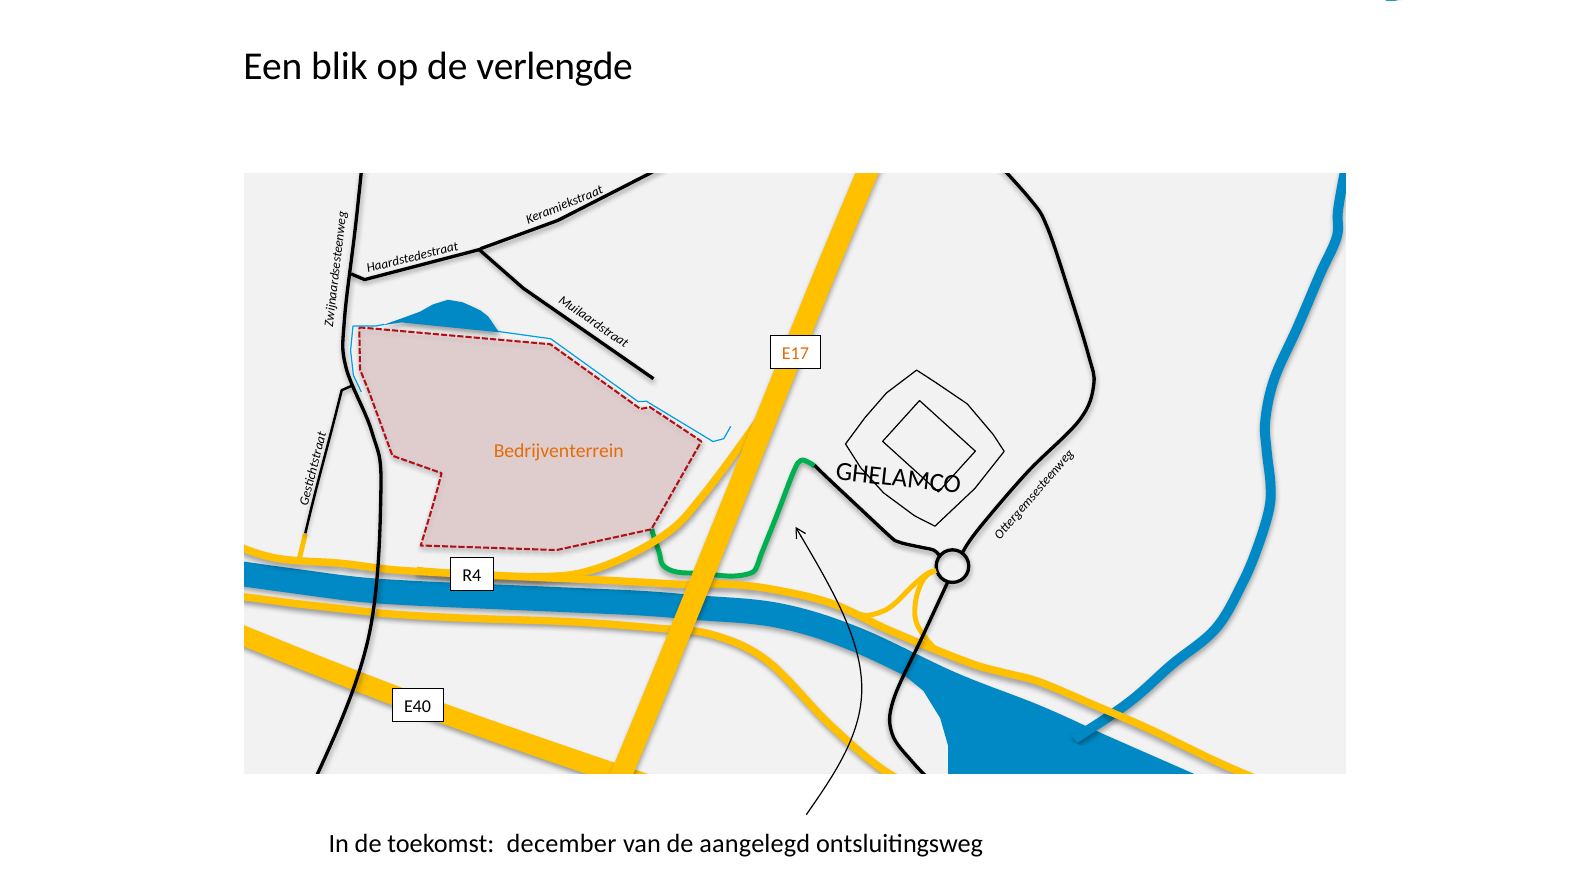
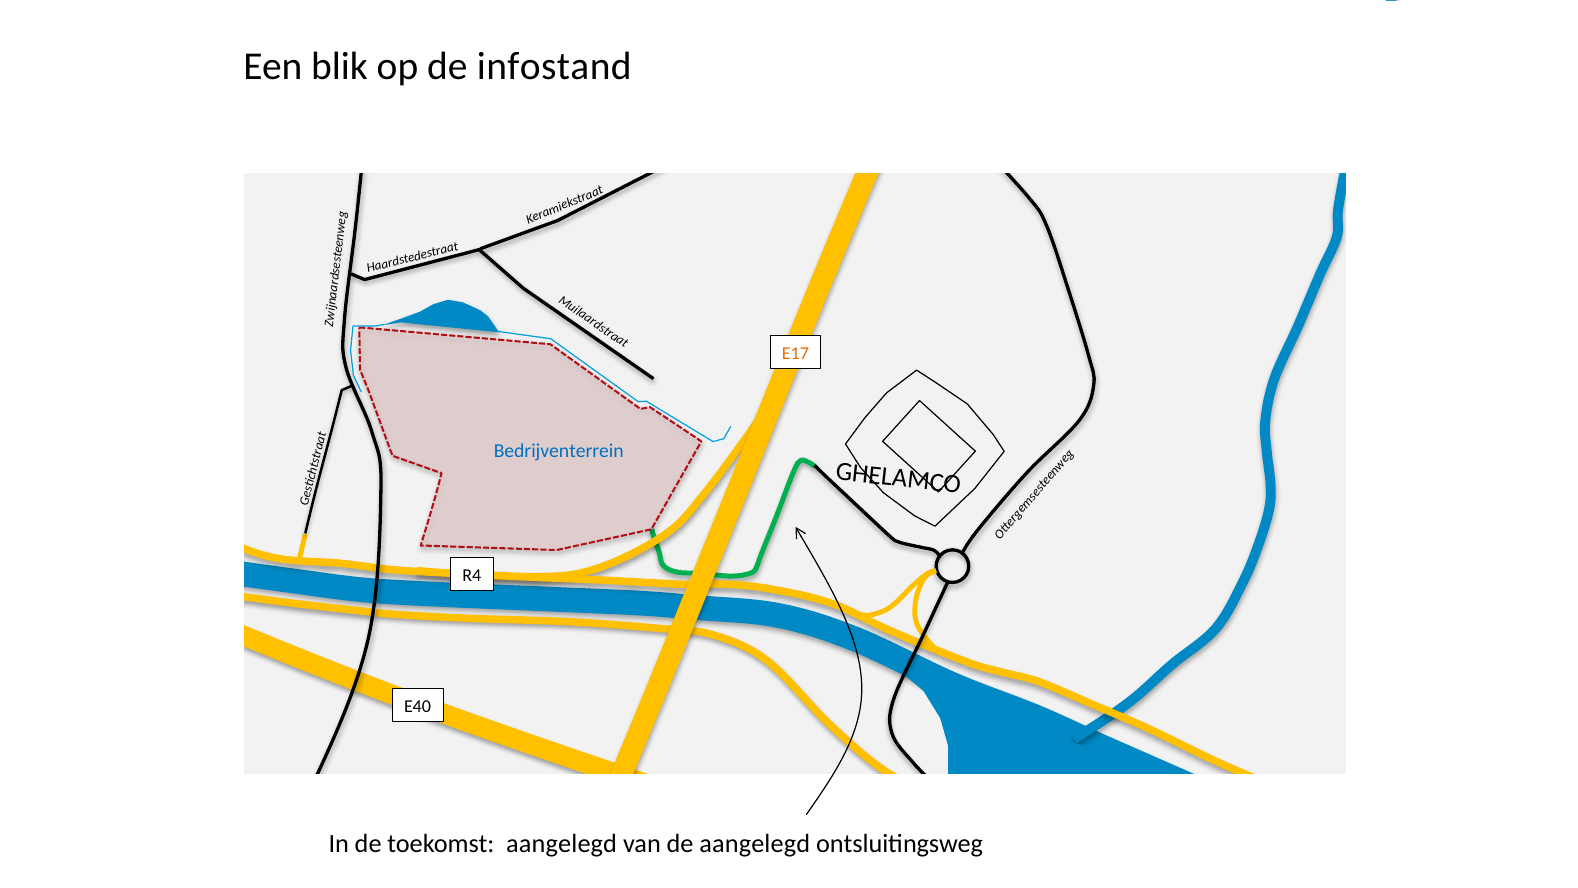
verlengde: verlengde -> infostand
Bedrijventerrein colour: orange -> blue
toekomst december: december -> aangelegd
